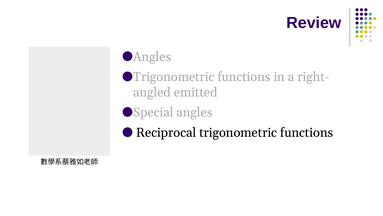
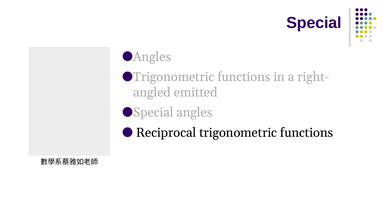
Review at (314, 23): Review -> Special
